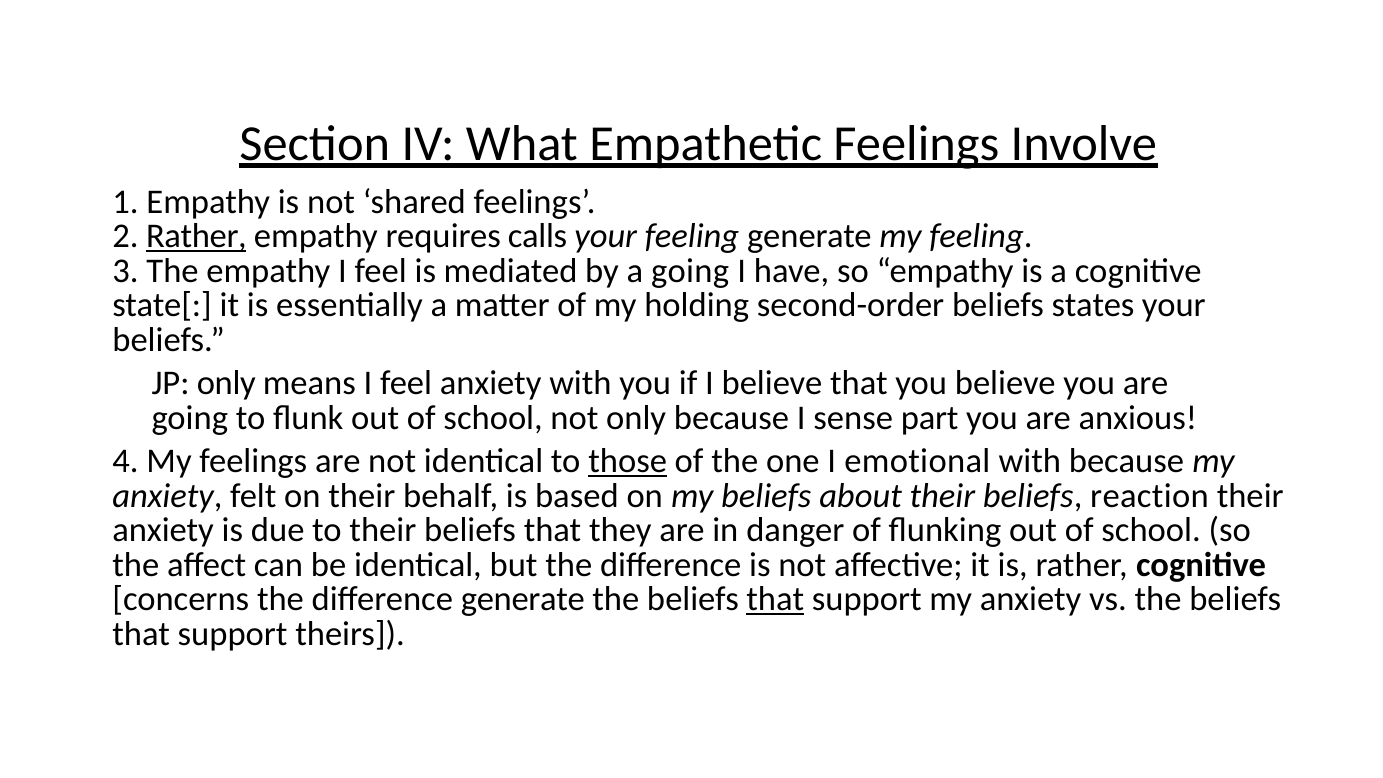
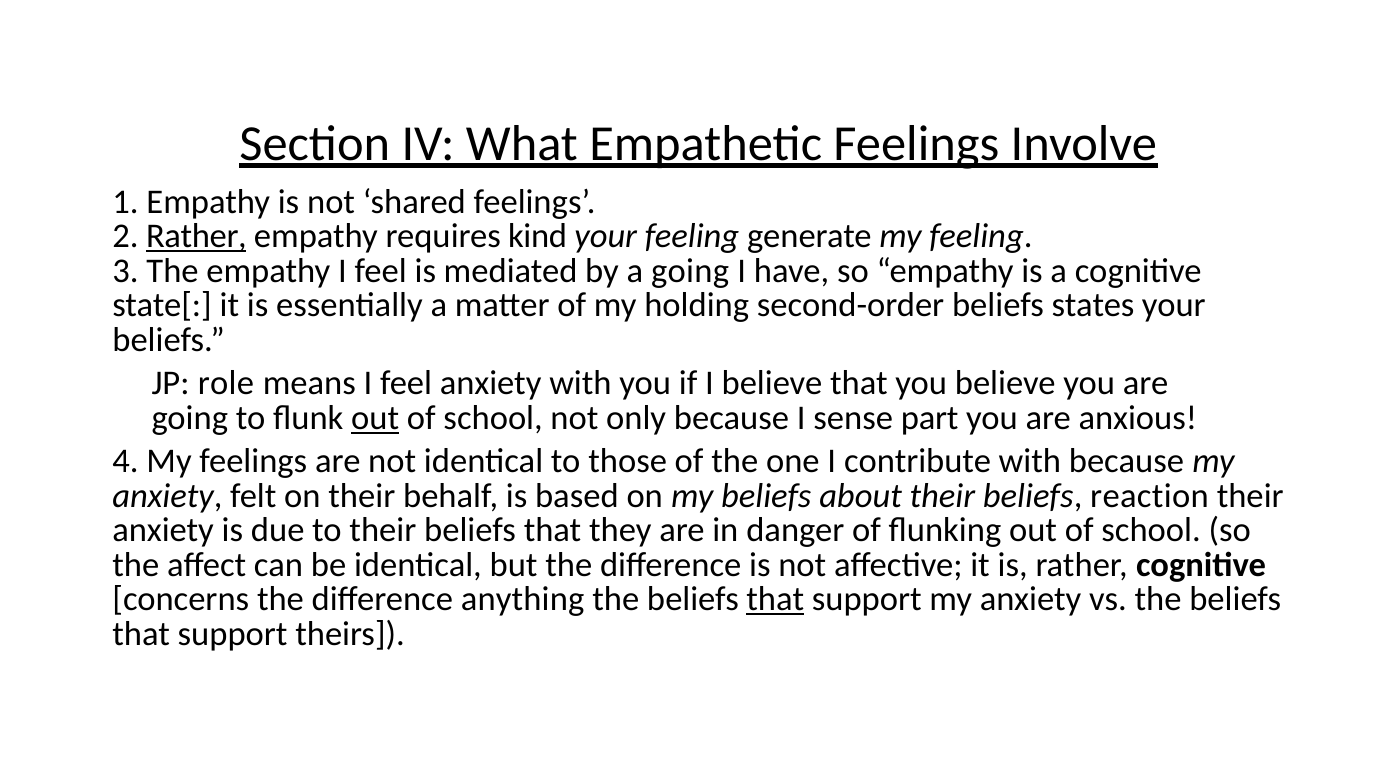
calls: calls -> kind
JP only: only -> role
out at (375, 418) underline: none -> present
those underline: present -> none
emotional: emotional -> contribute
difference generate: generate -> anything
